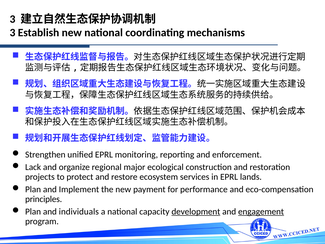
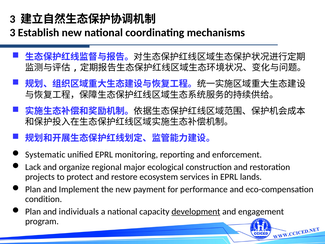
Strengthen: Strengthen -> Systematic
principles: principles -> condition
engagement underline: present -> none
